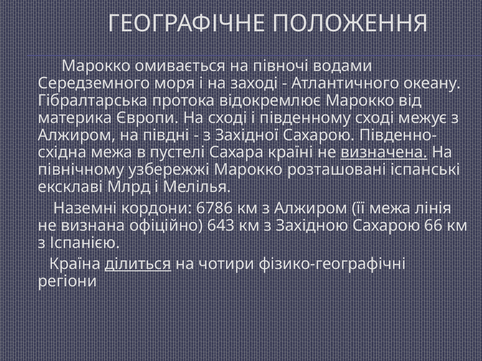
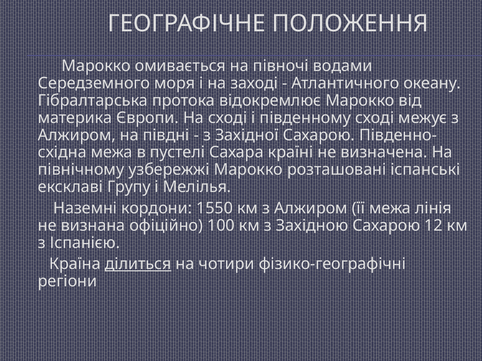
визначена underline: present -> none
Млрд: Млрд -> Групу
6786: 6786 -> 1550
643: 643 -> 100
66: 66 -> 12
